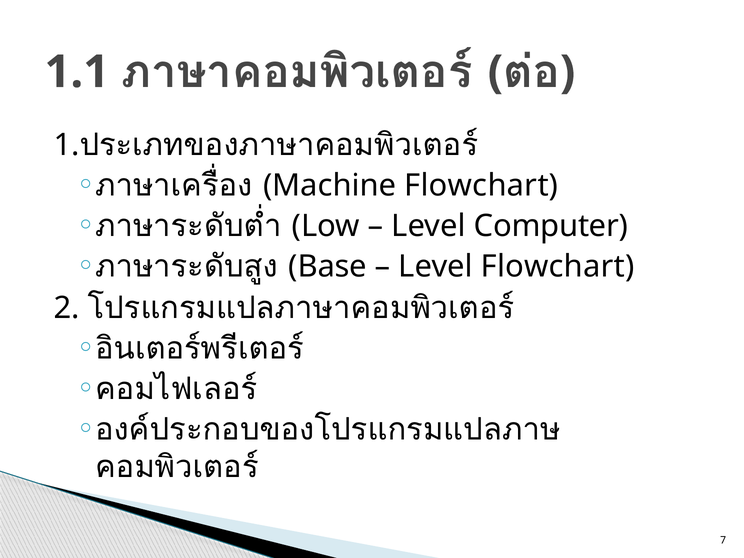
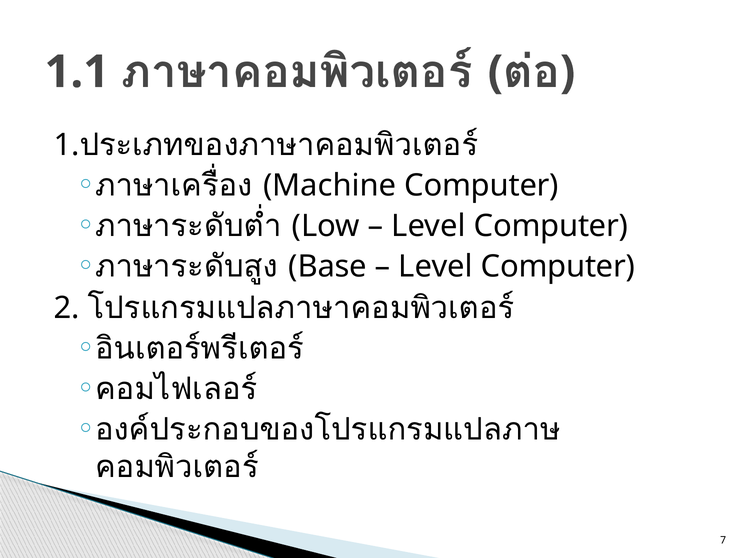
Machine Flowchart: Flowchart -> Computer
Flowchart at (558, 267): Flowchart -> Computer
